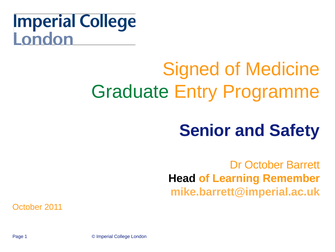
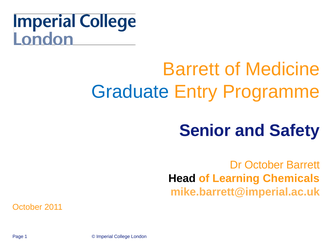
Signed at (191, 69): Signed -> Barrett
Graduate colour: green -> blue
Remember: Remember -> Chemicals
